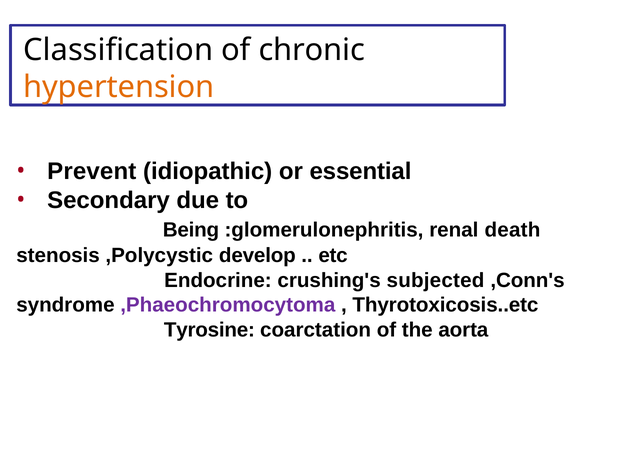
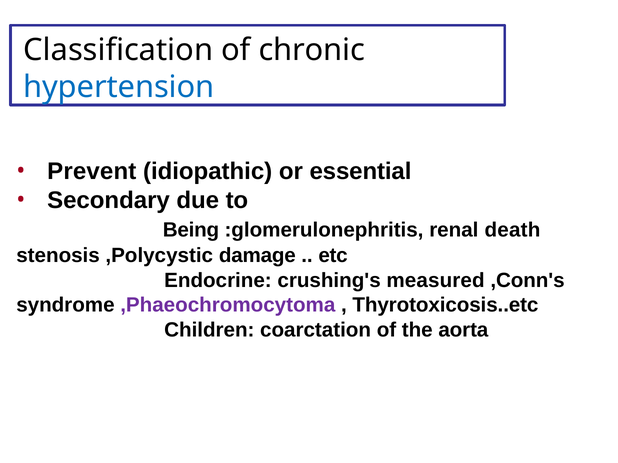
hypertension colour: orange -> blue
develop: develop -> damage
subjected: subjected -> measured
Tyrosine: Tyrosine -> Children
